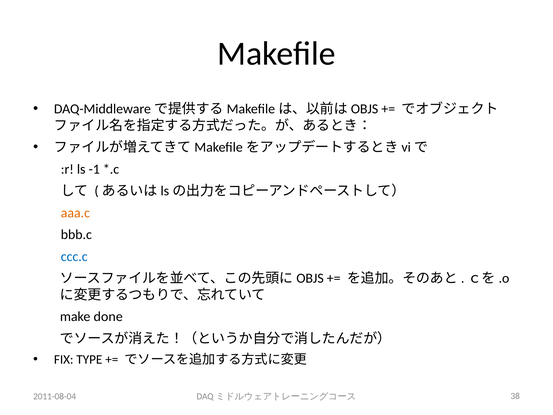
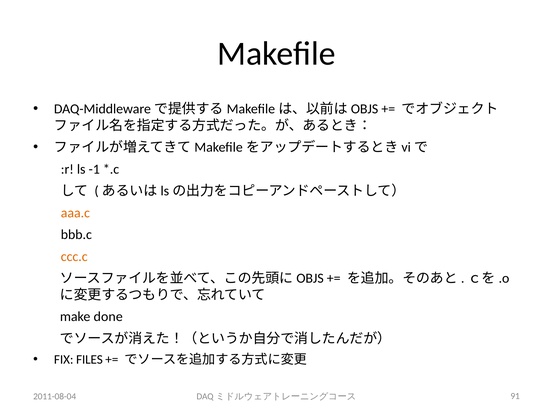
ccc.c colour: blue -> orange
TYPE: TYPE -> FILES
38: 38 -> 91
